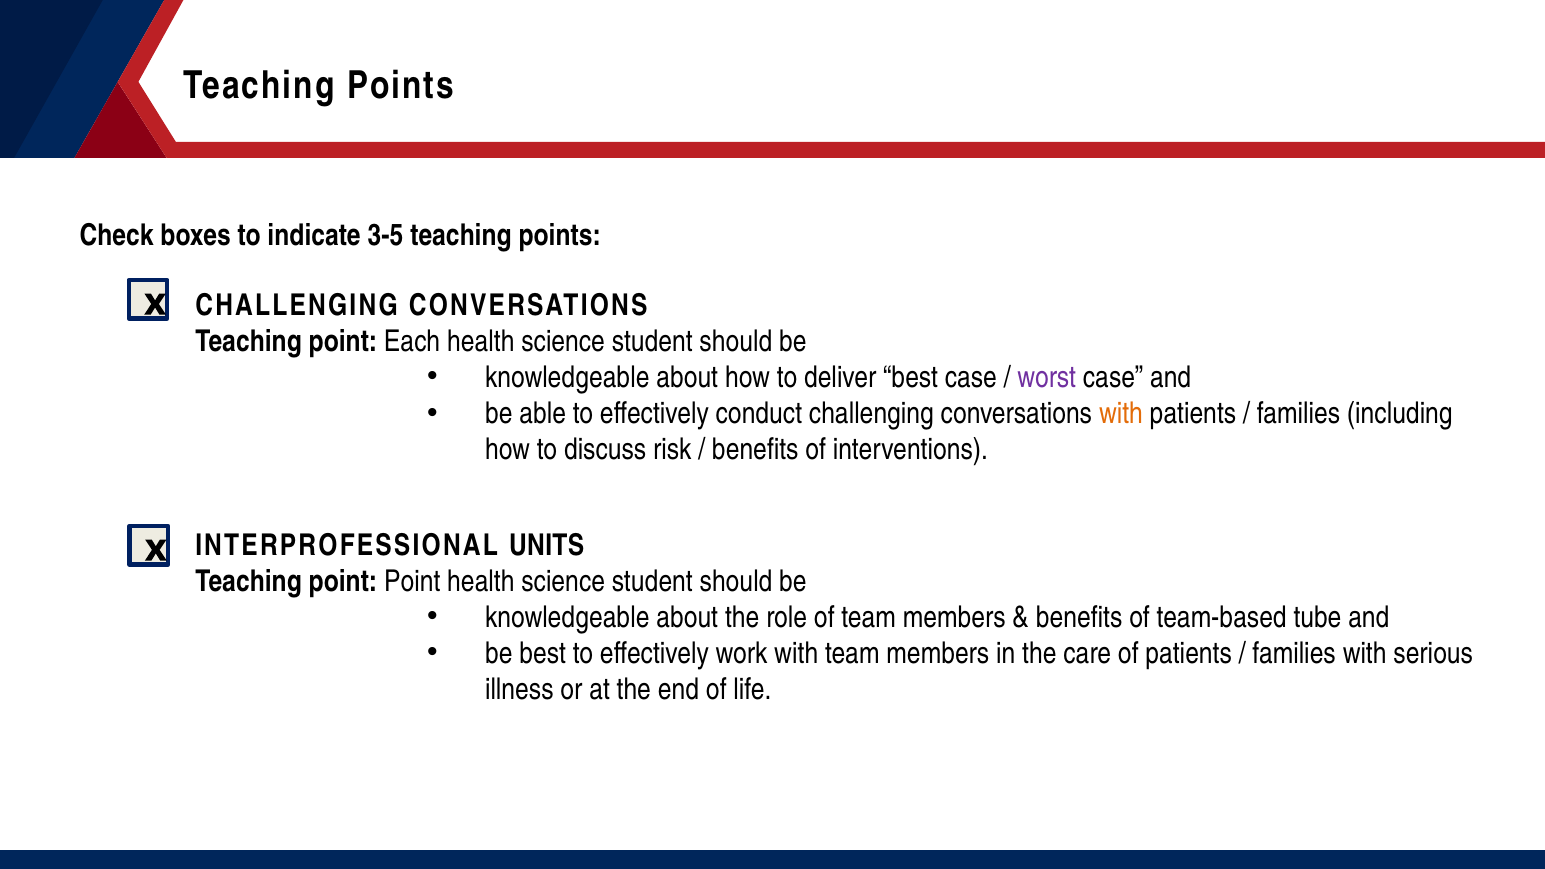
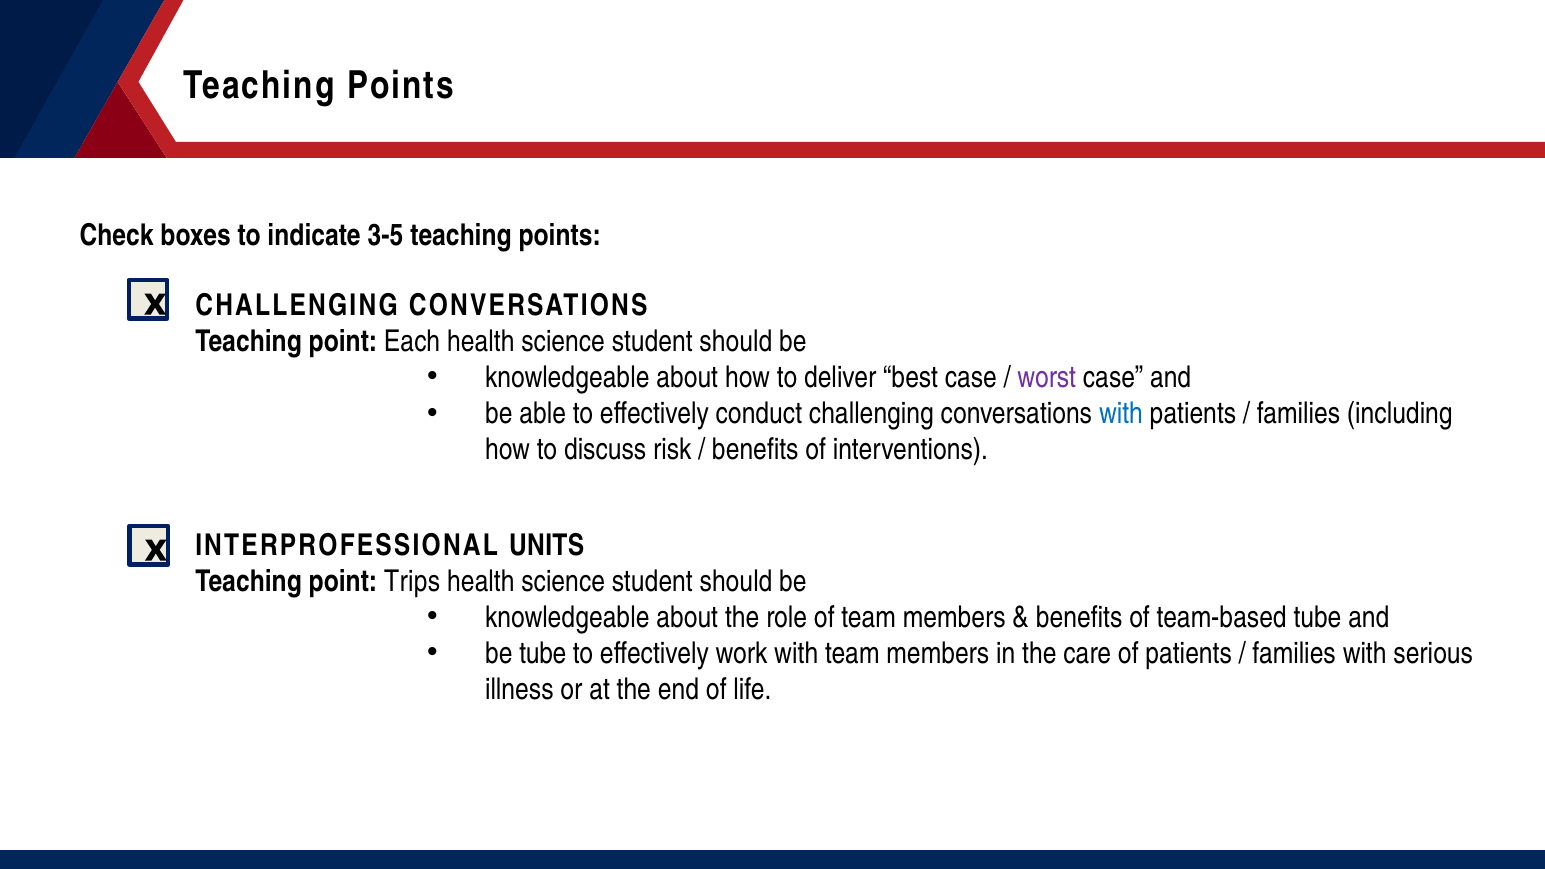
with at (1121, 414) colour: orange -> blue
point Point: Point -> Trips
be best: best -> tube
